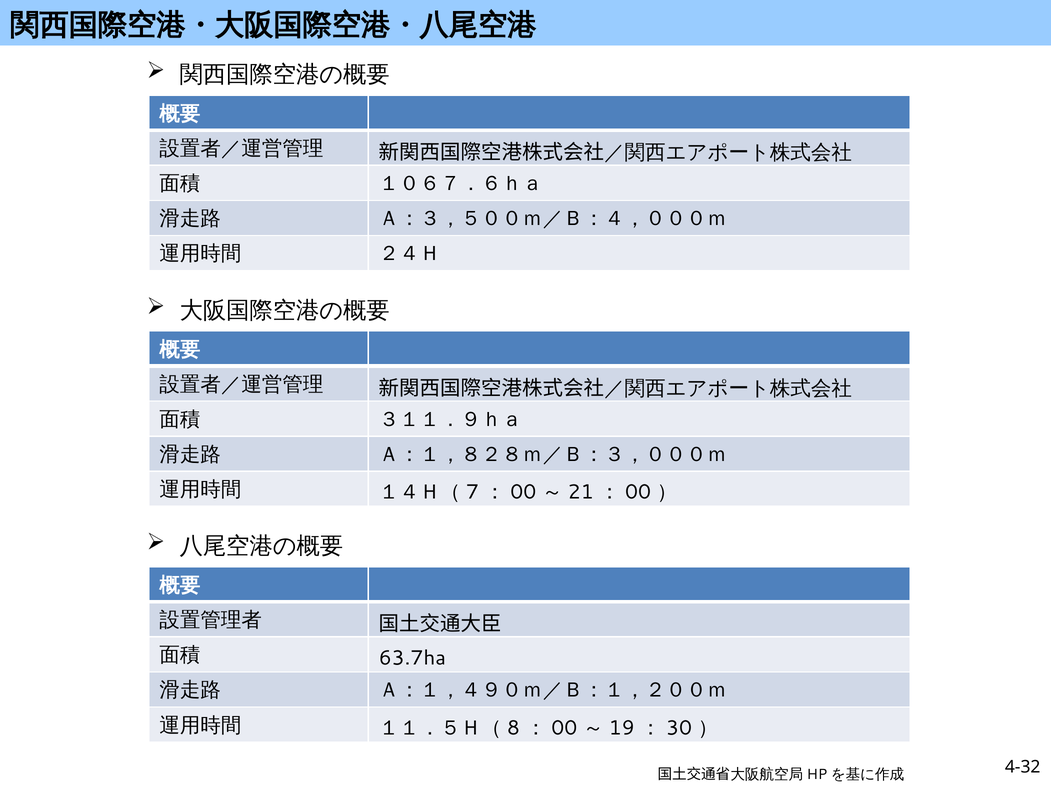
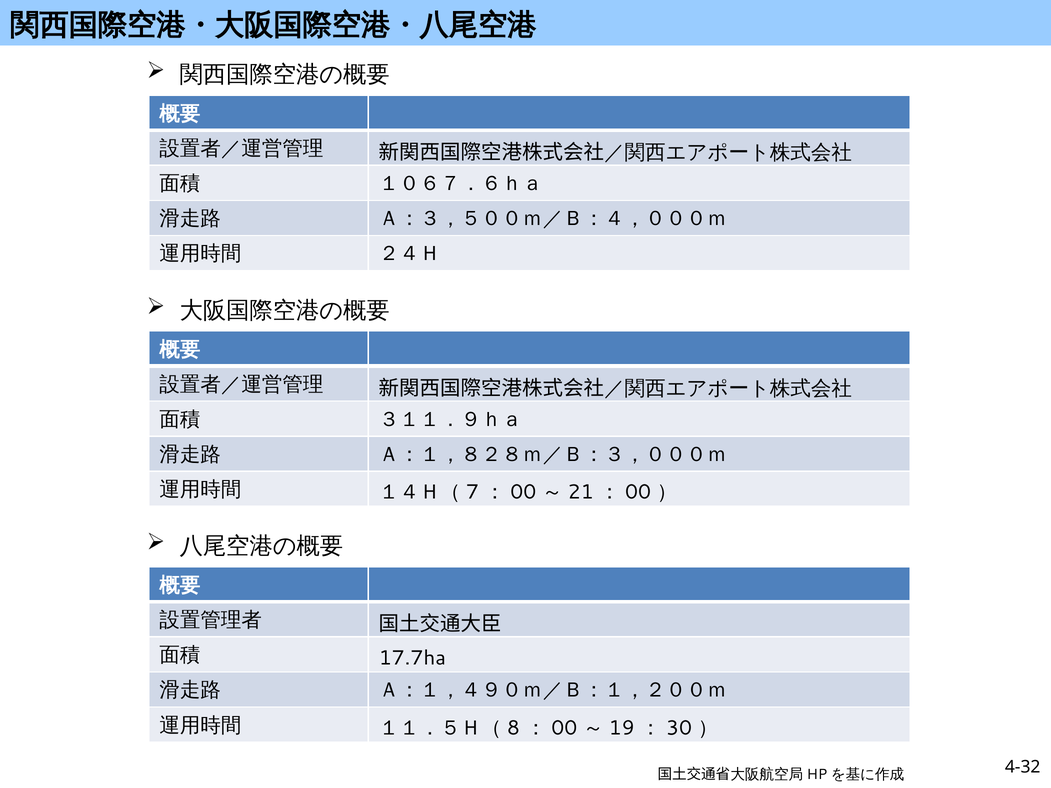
63.7ha: 63.7ha -> 17.7ha
